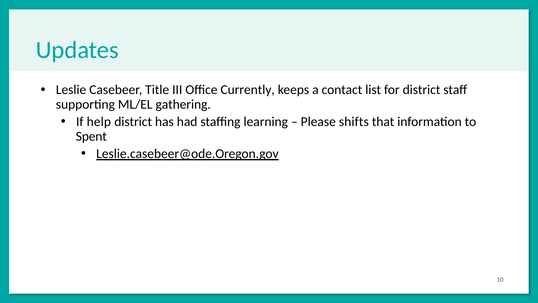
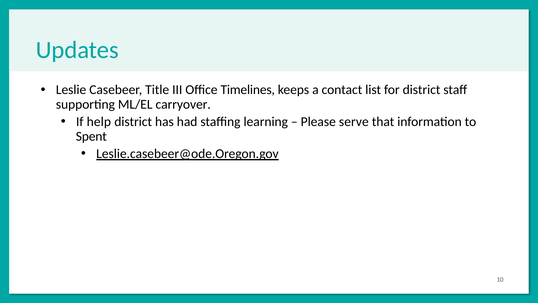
Currently: Currently -> Timelines
gathering: gathering -> carryover
shifts: shifts -> serve
